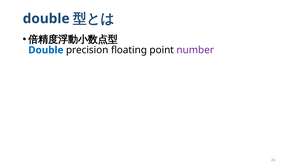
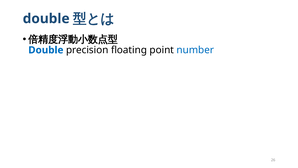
number colour: purple -> blue
